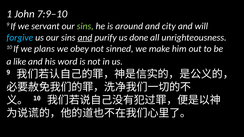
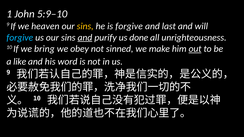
7:9–10: 7:9–10 -> 5:9–10
servant: servant -> heaven
sins at (85, 26) colour: light green -> yellow
is around: around -> forgive
city: city -> last
plans: plans -> bring
out underline: none -> present
